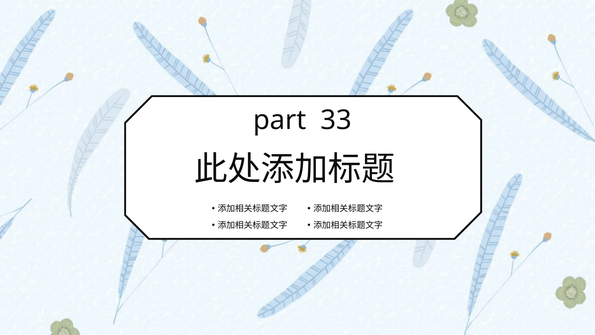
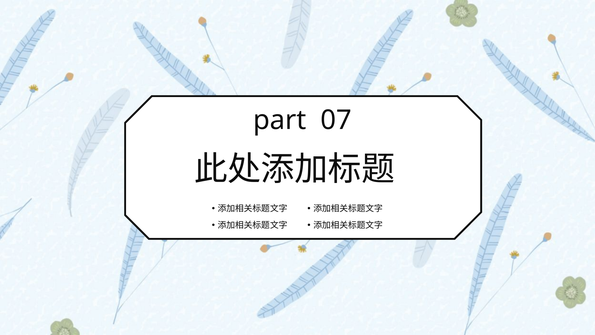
33: 33 -> 07
